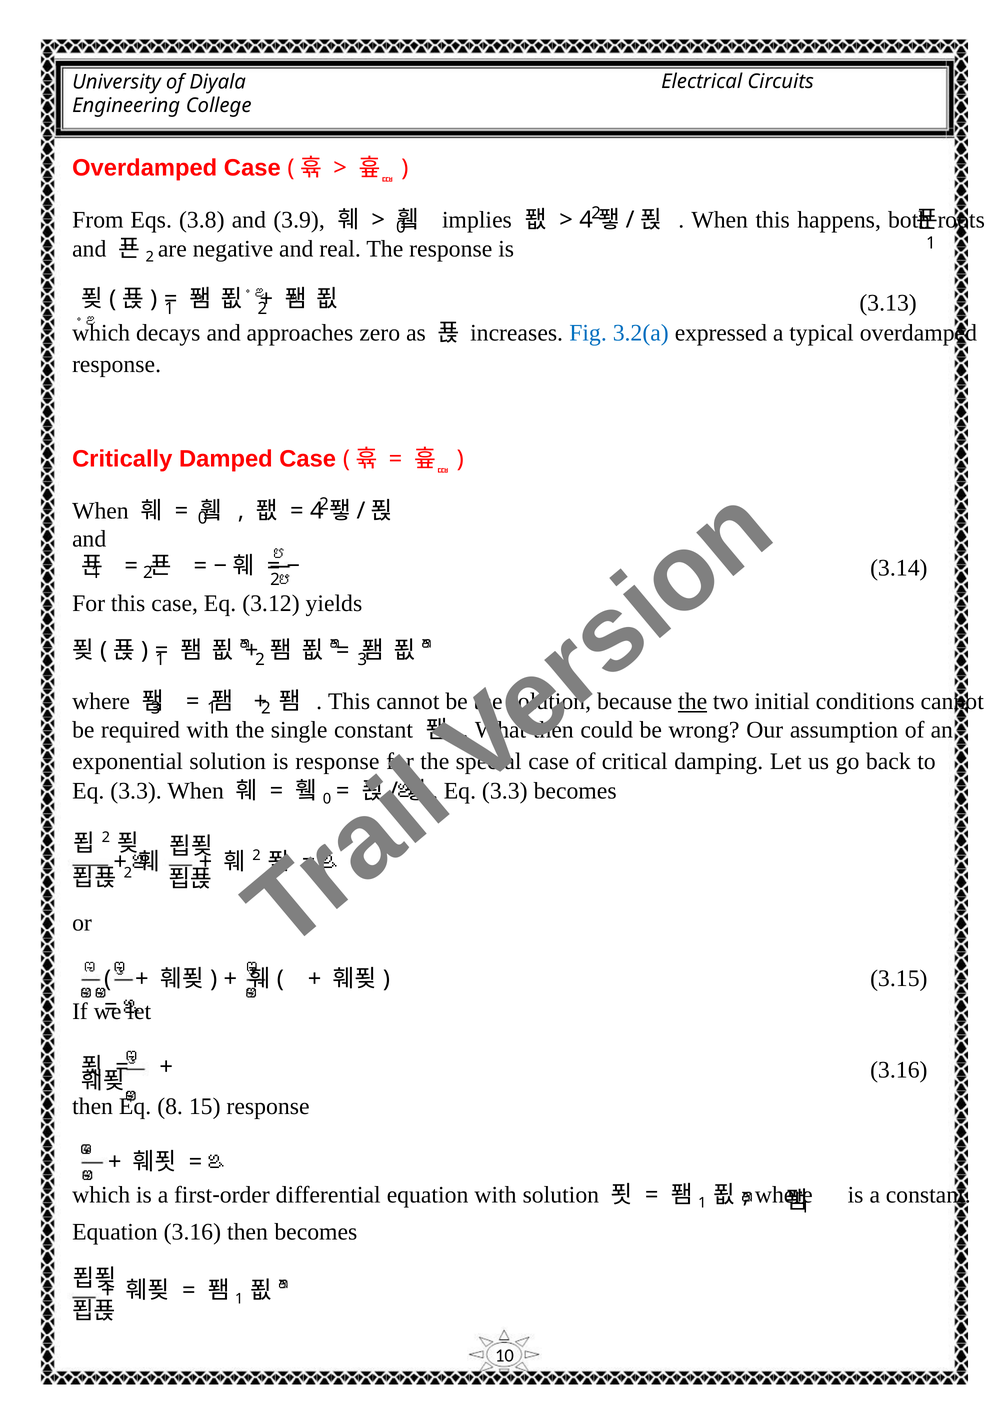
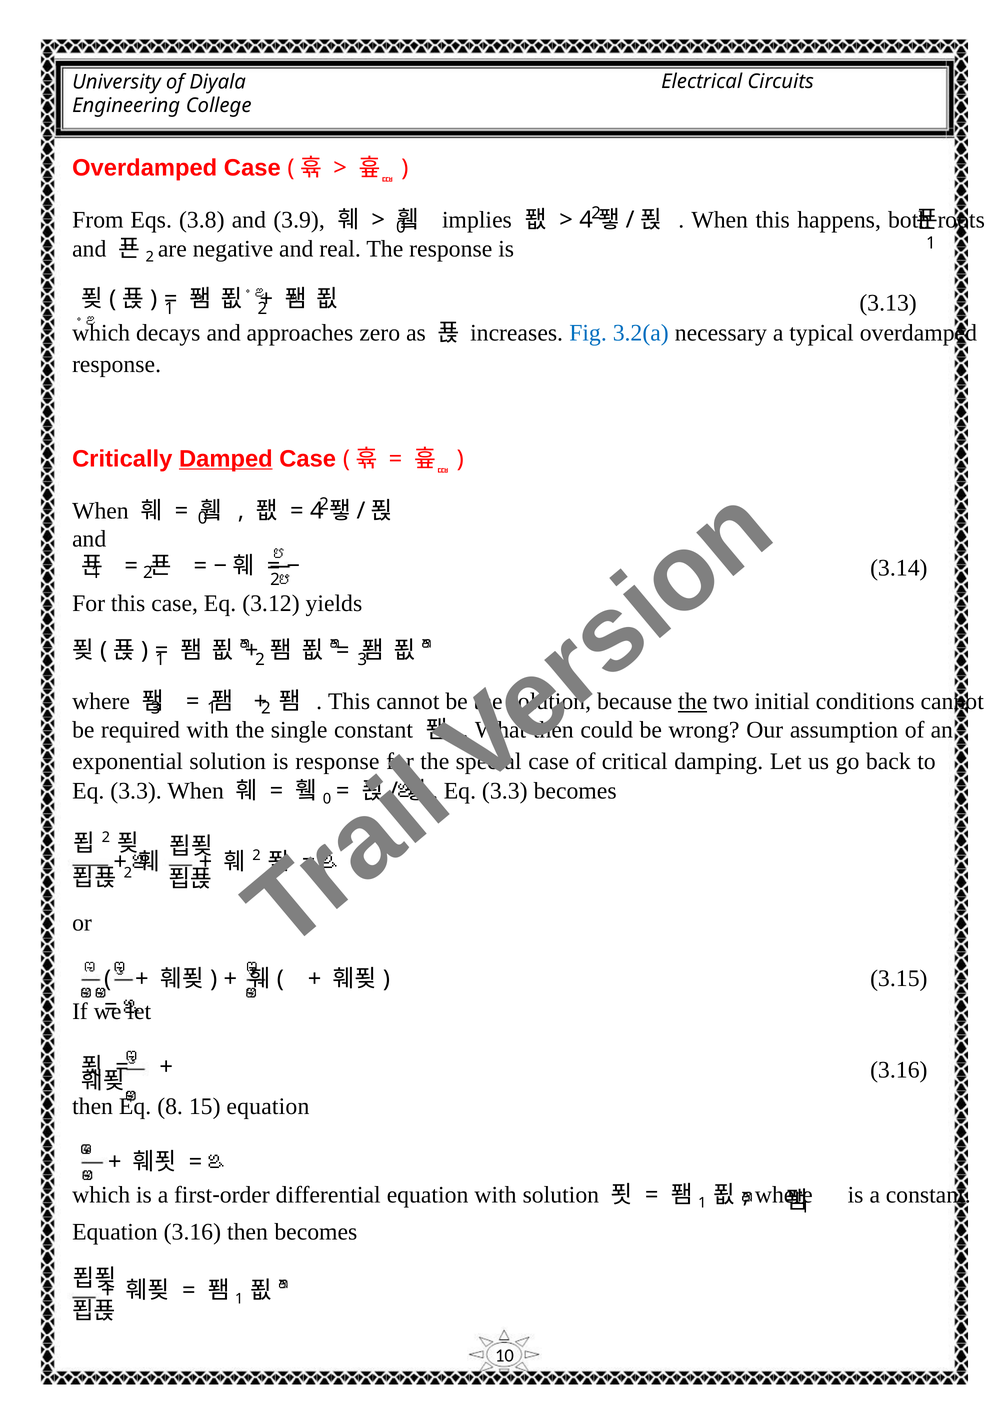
expressed: expressed -> necessary
Damped underline: none -> present
15 response: response -> equation
